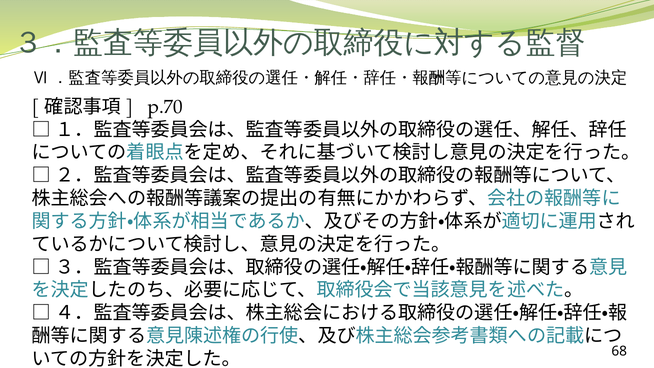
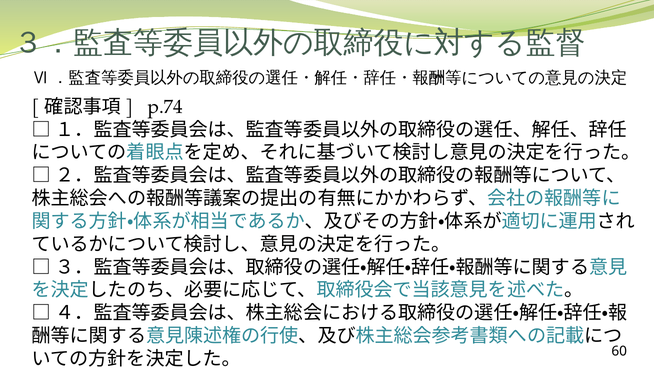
p.70: p.70 -> p.74
68: 68 -> 60
